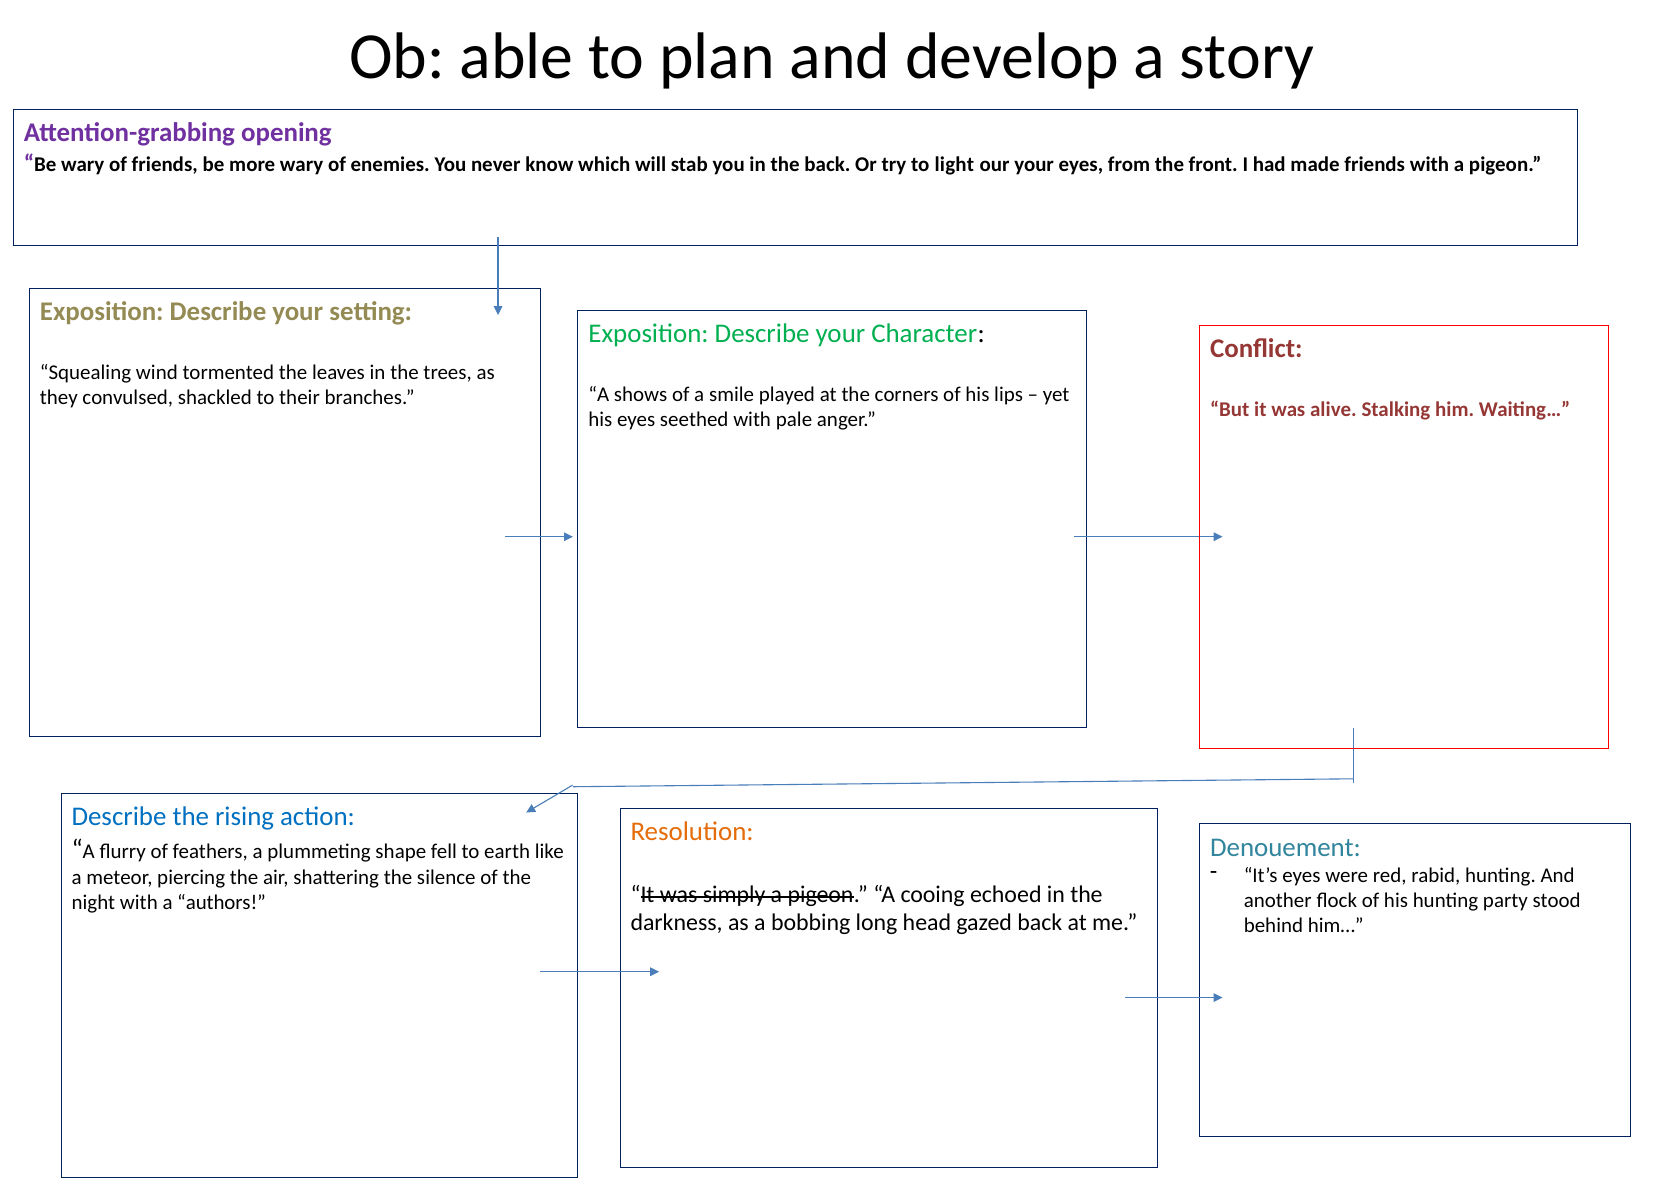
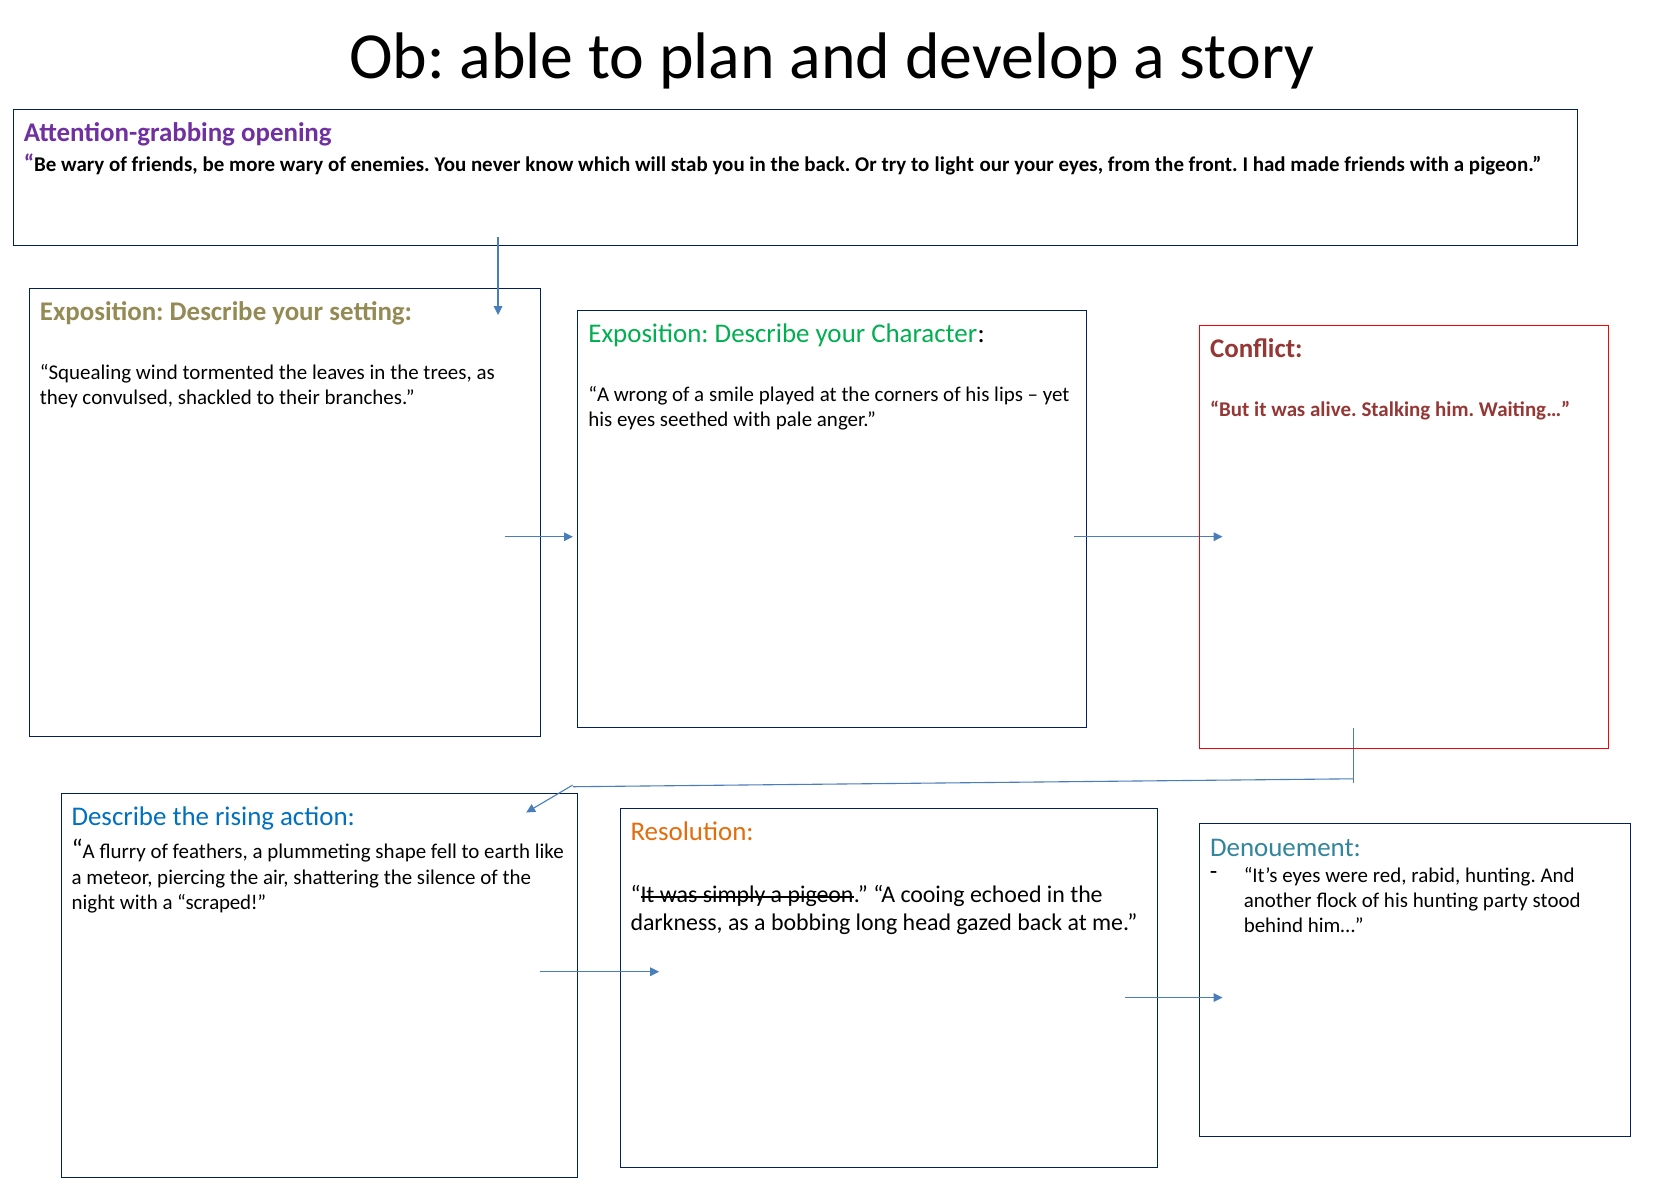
shows: shows -> wrong
authors: authors -> scraped
